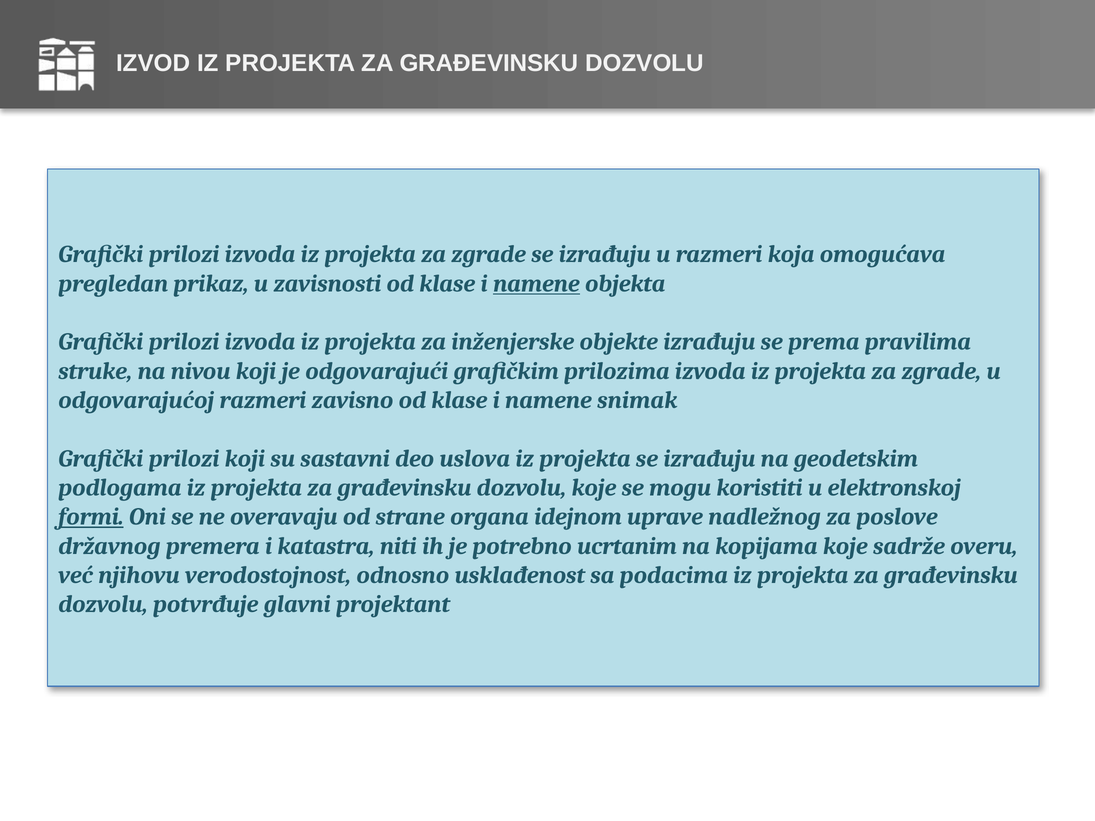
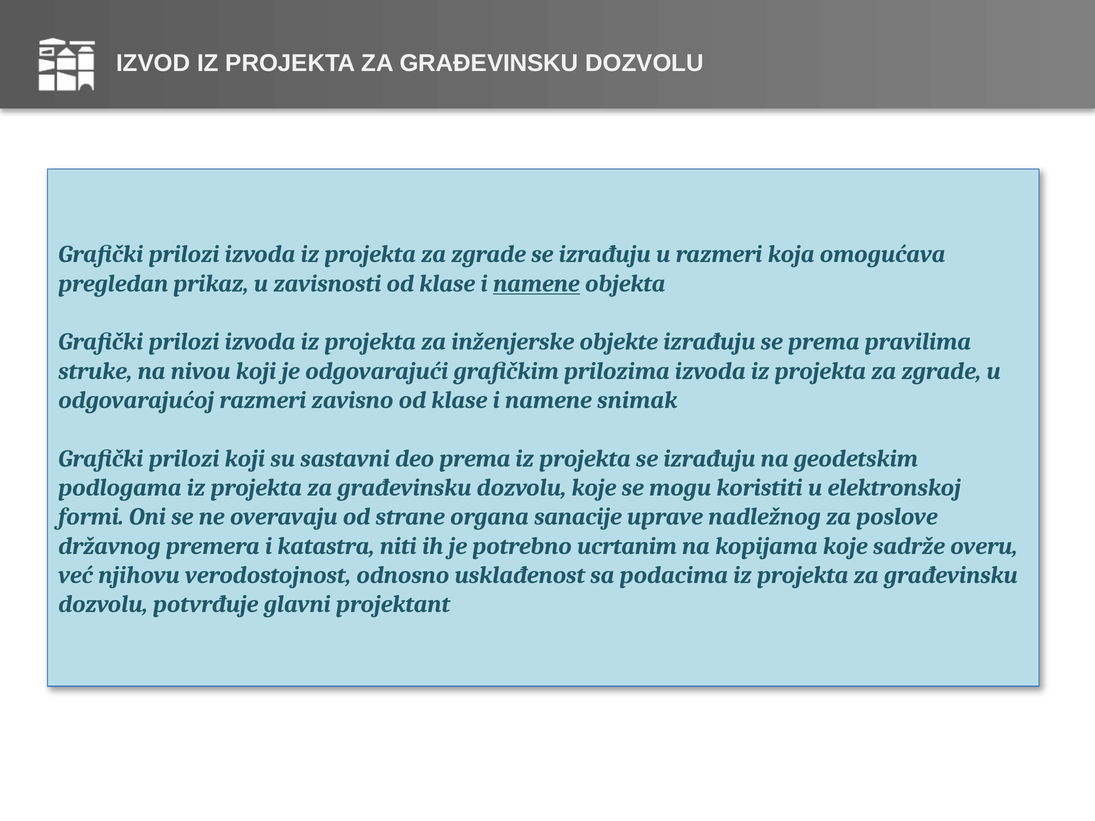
deo uslova: uslova -> prema
formi underline: present -> none
idejnom: idejnom -> sanacije
